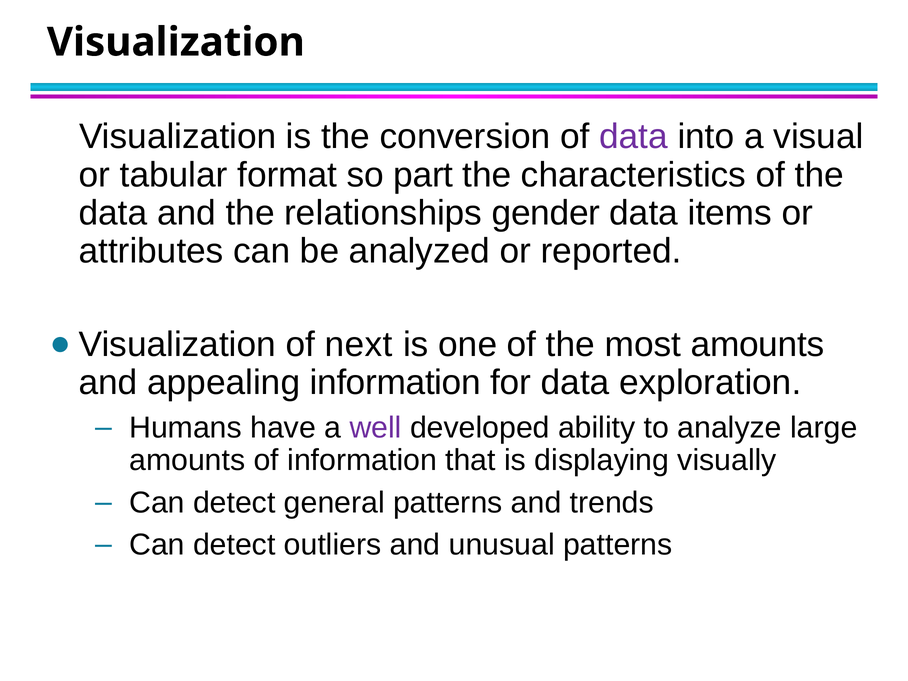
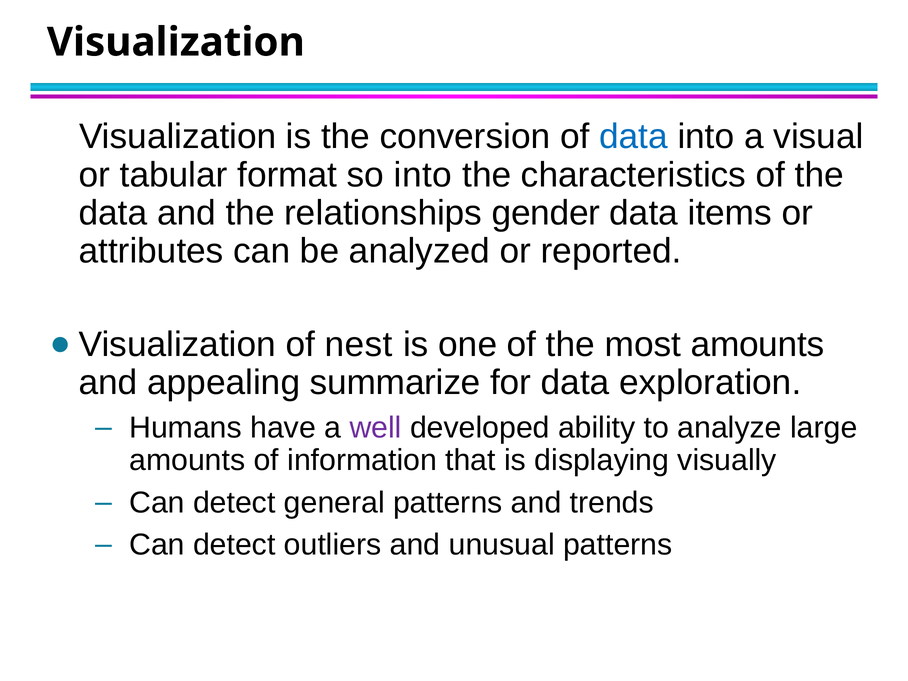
data at (633, 137) colour: purple -> blue
so part: part -> into
next: next -> nest
appealing information: information -> summarize
